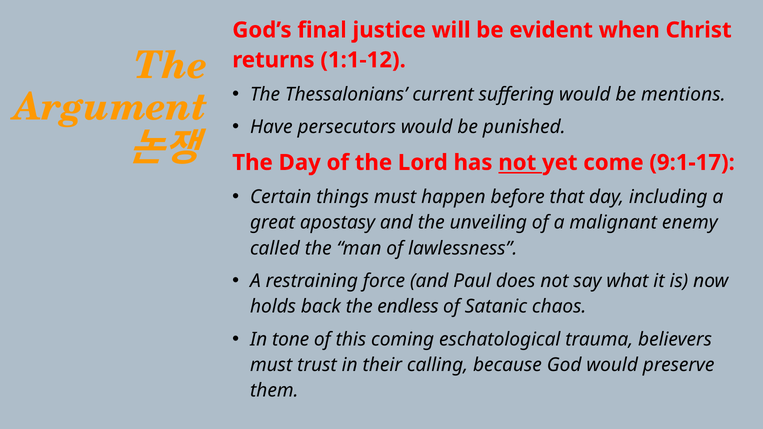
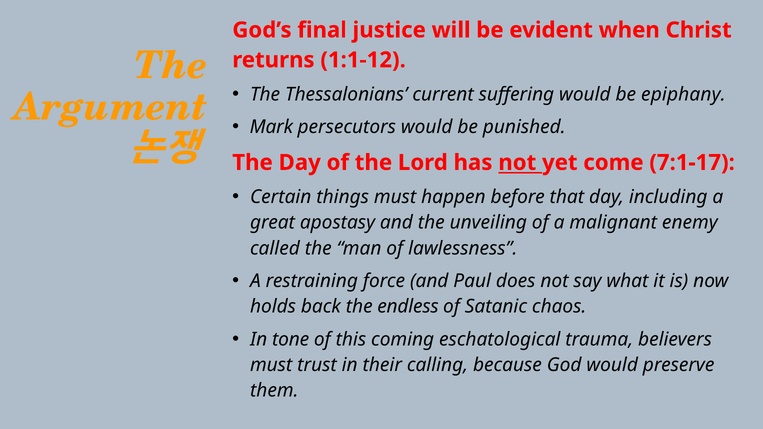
mentions: mentions -> epiphany
Have: Have -> Mark
9:1-17: 9:1-17 -> 7:1-17
